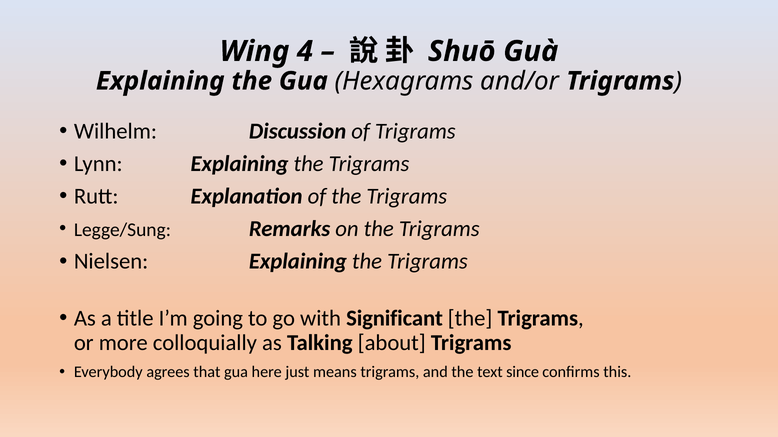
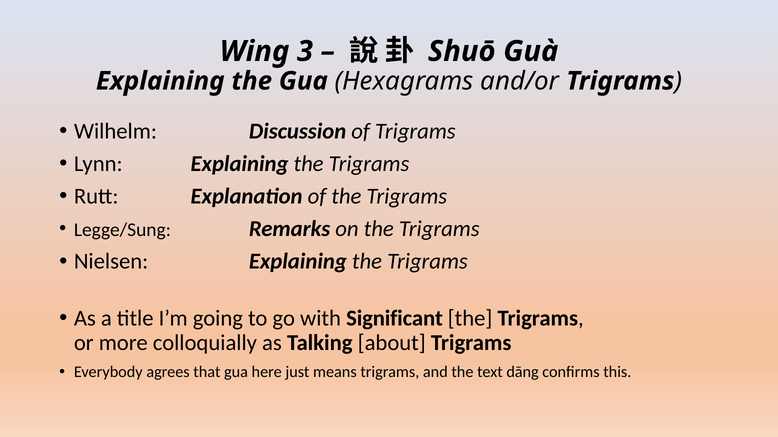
4: 4 -> 3
since: since -> dāng
